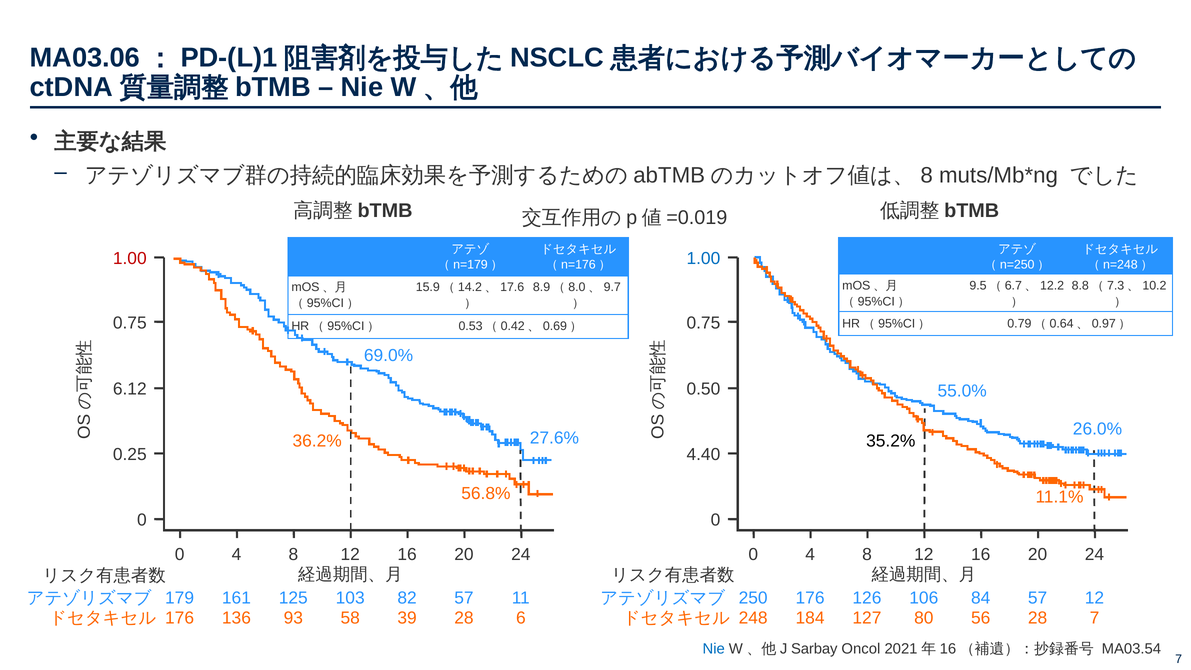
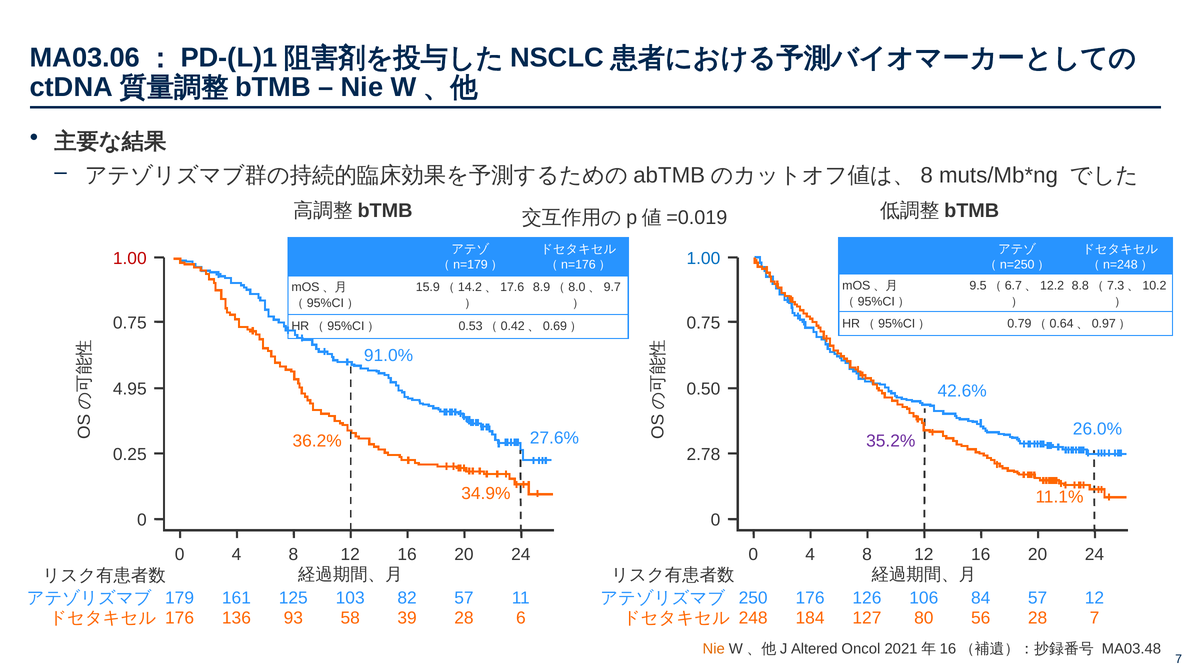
69.0%: 69.0% -> 91.0%
6.12: 6.12 -> 4.95
55.0%: 55.0% -> 42.6%
35.2% colour: black -> purple
4.40: 4.40 -> 2.78
56.8%: 56.8% -> 34.9%
Nie at (714, 649) colour: blue -> orange
Sarbay: Sarbay -> Altered
MA03.54: MA03.54 -> MA03.48
